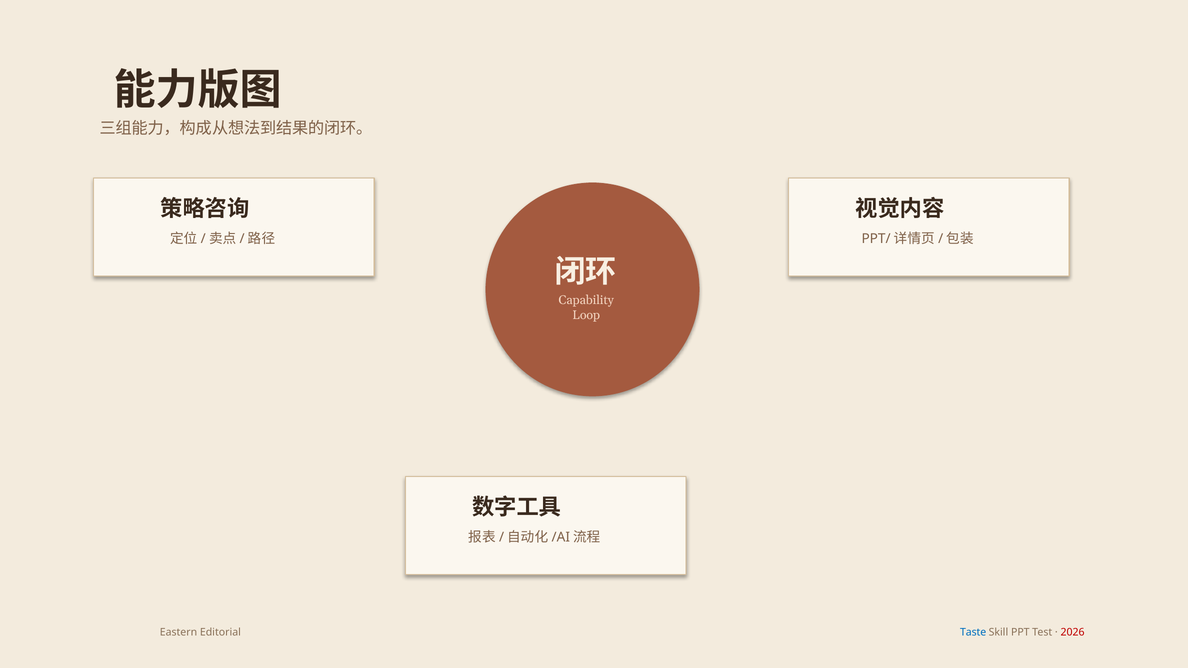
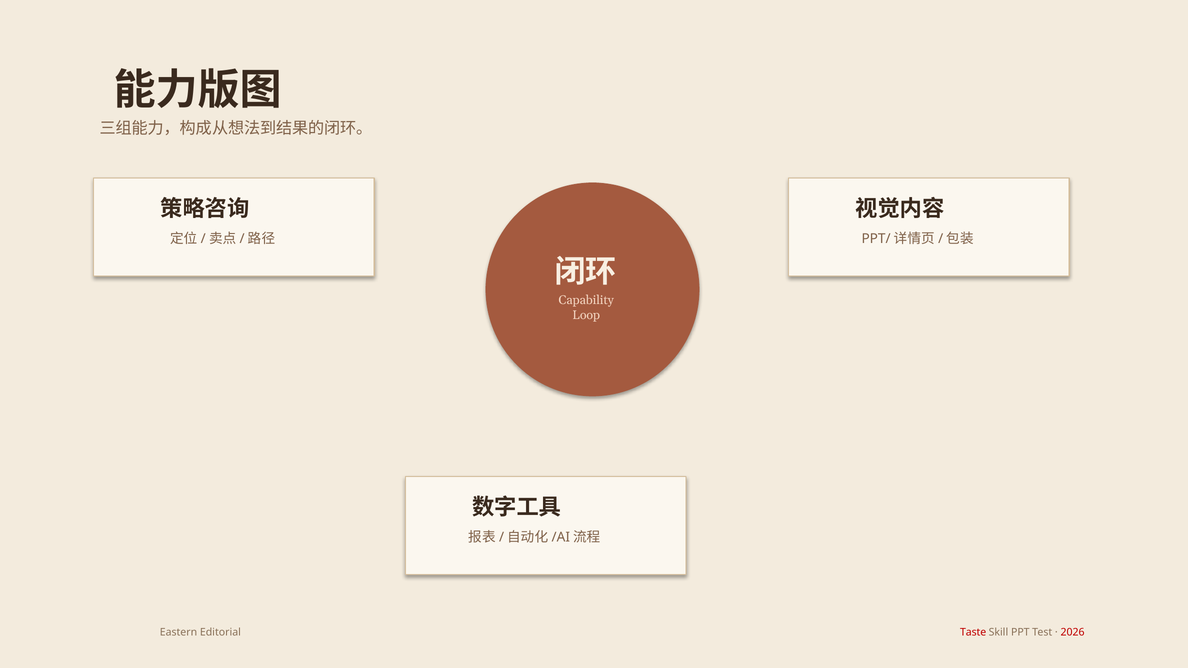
Taste colour: blue -> red
